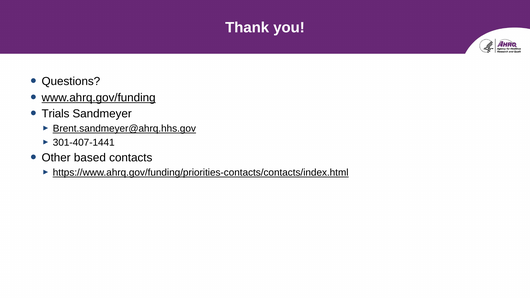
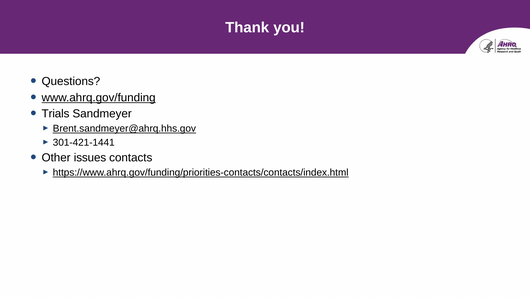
301-407-1441: 301-407-1441 -> 301-421-1441
based: based -> issues
